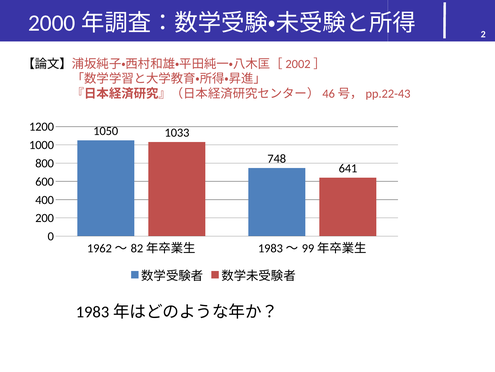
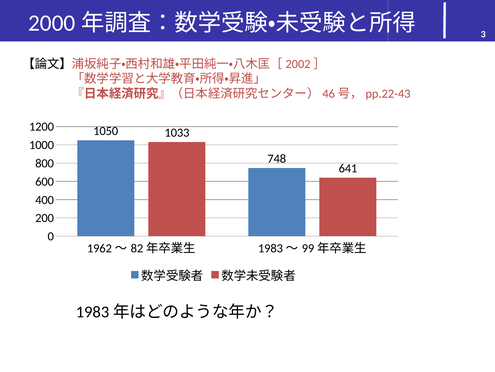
2: 2 -> 3
